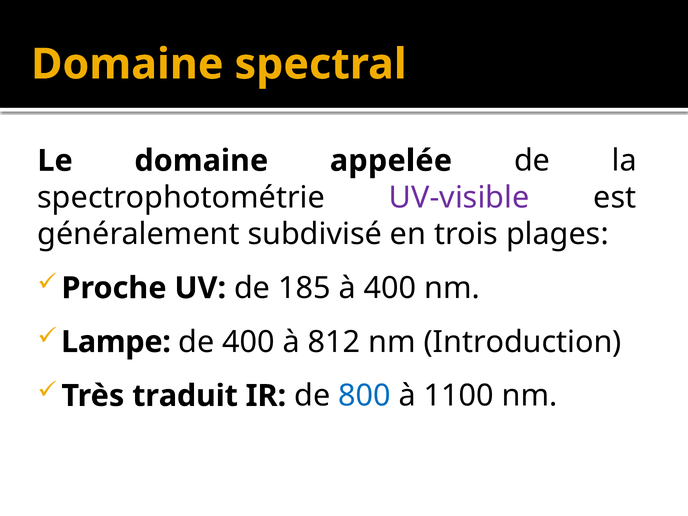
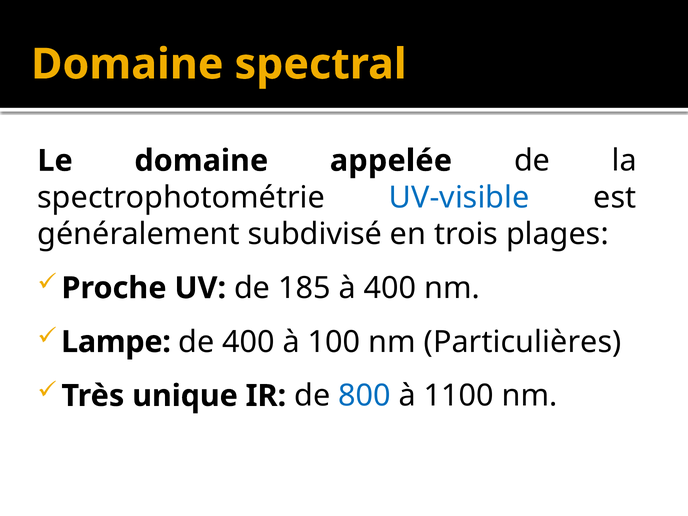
UV-visible colour: purple -> blue
812: 812 -> 100
Introduction: Introduction -> Particulières
traduit: traduit -> unique
